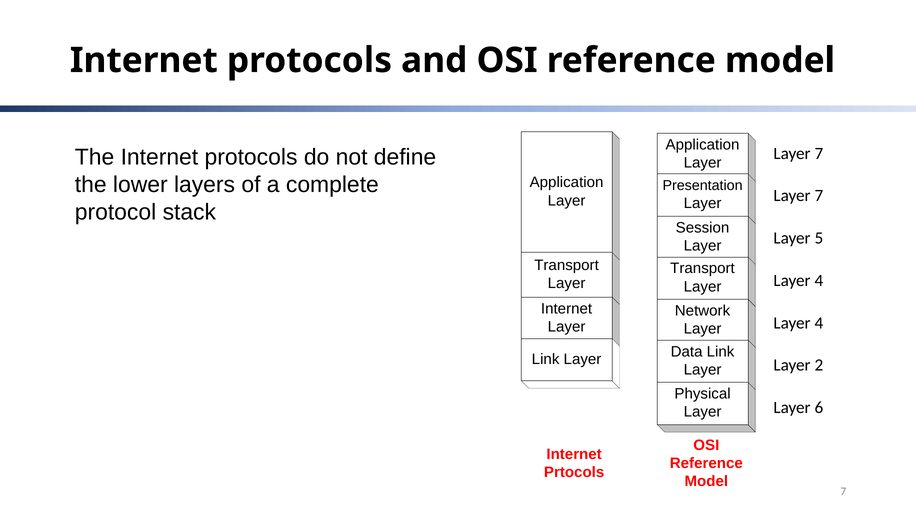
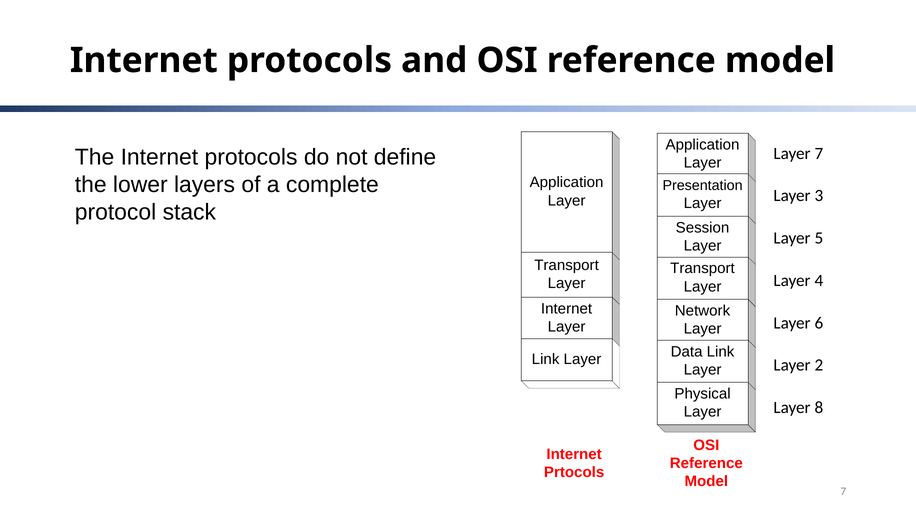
7 at (819, 196): 7 -> 3
4 at (819, 323): 4 -> 6
6: 6 -> 8
